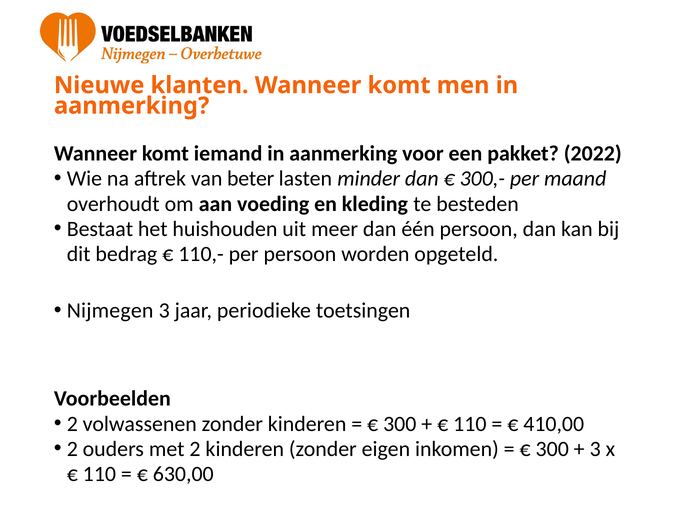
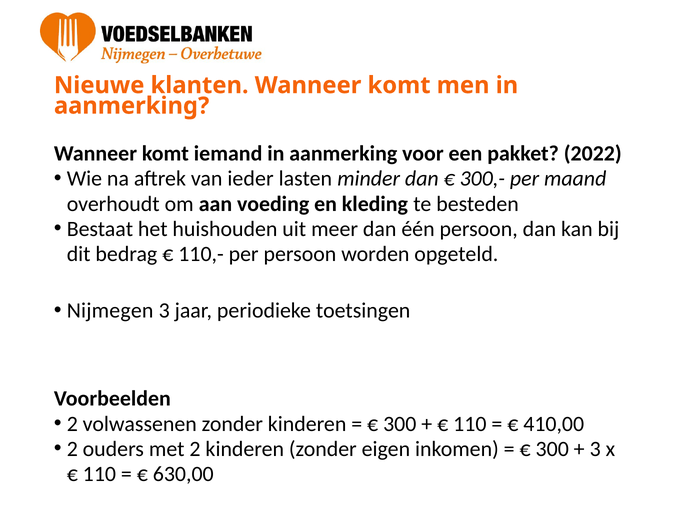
beter: beter -> ieder
